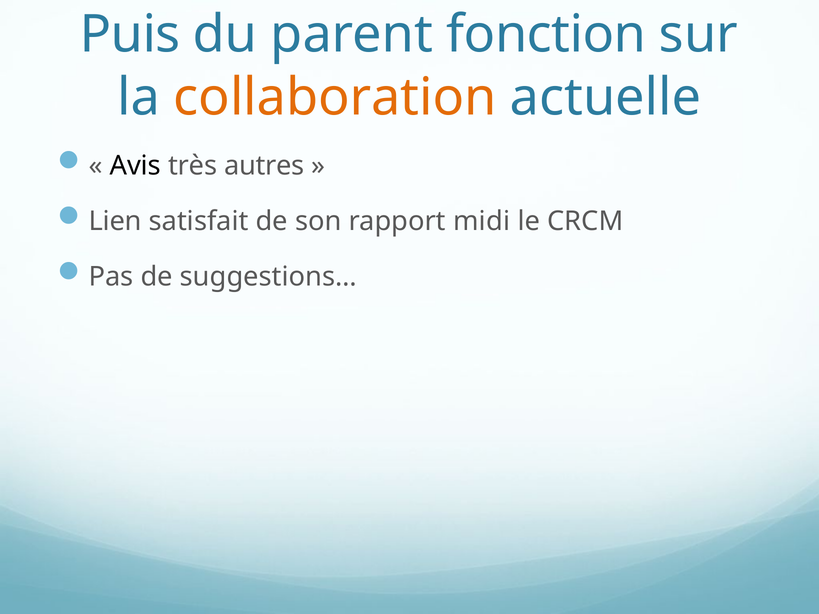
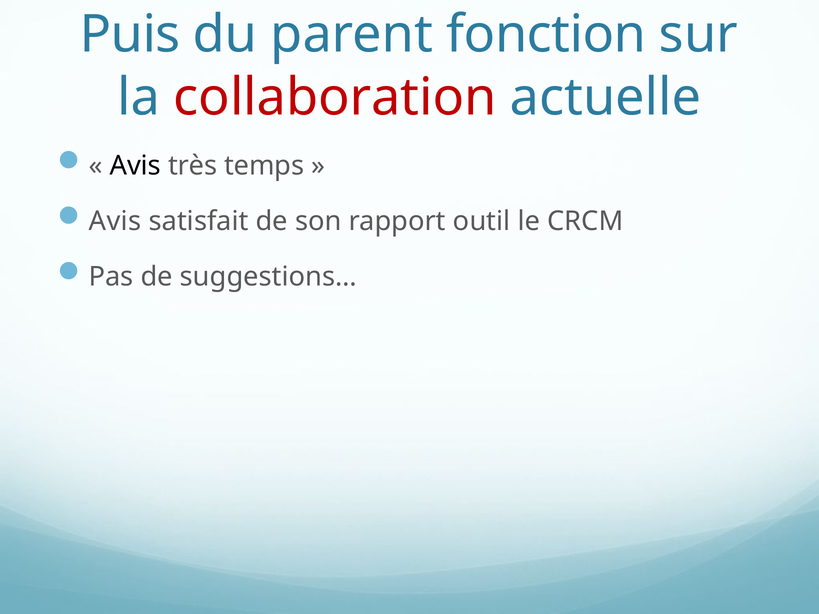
collaboration colour: orange -> red
autres: autres -> temps
Lien at (115, 221): Lien -> Avis
midi: midi -> outil
